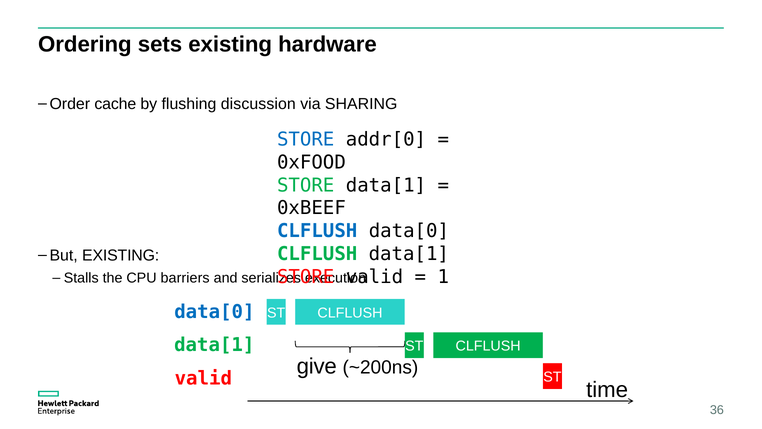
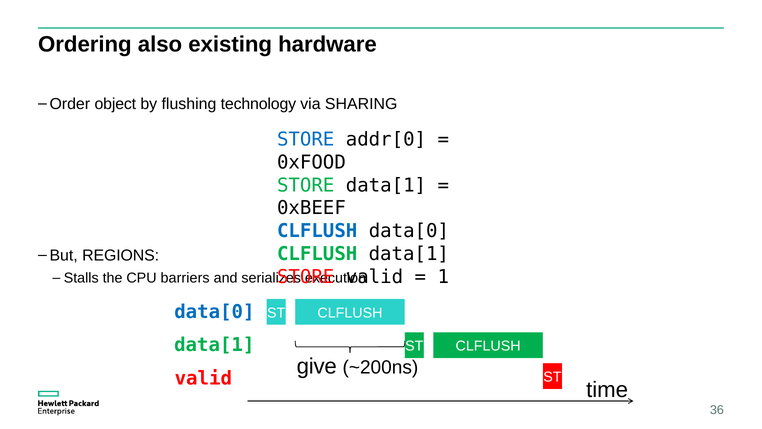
sets: sets -> also
cache: cache -> object
discussion: discussion -> technology
But EXISTING: EXISTING -> REGIONS
